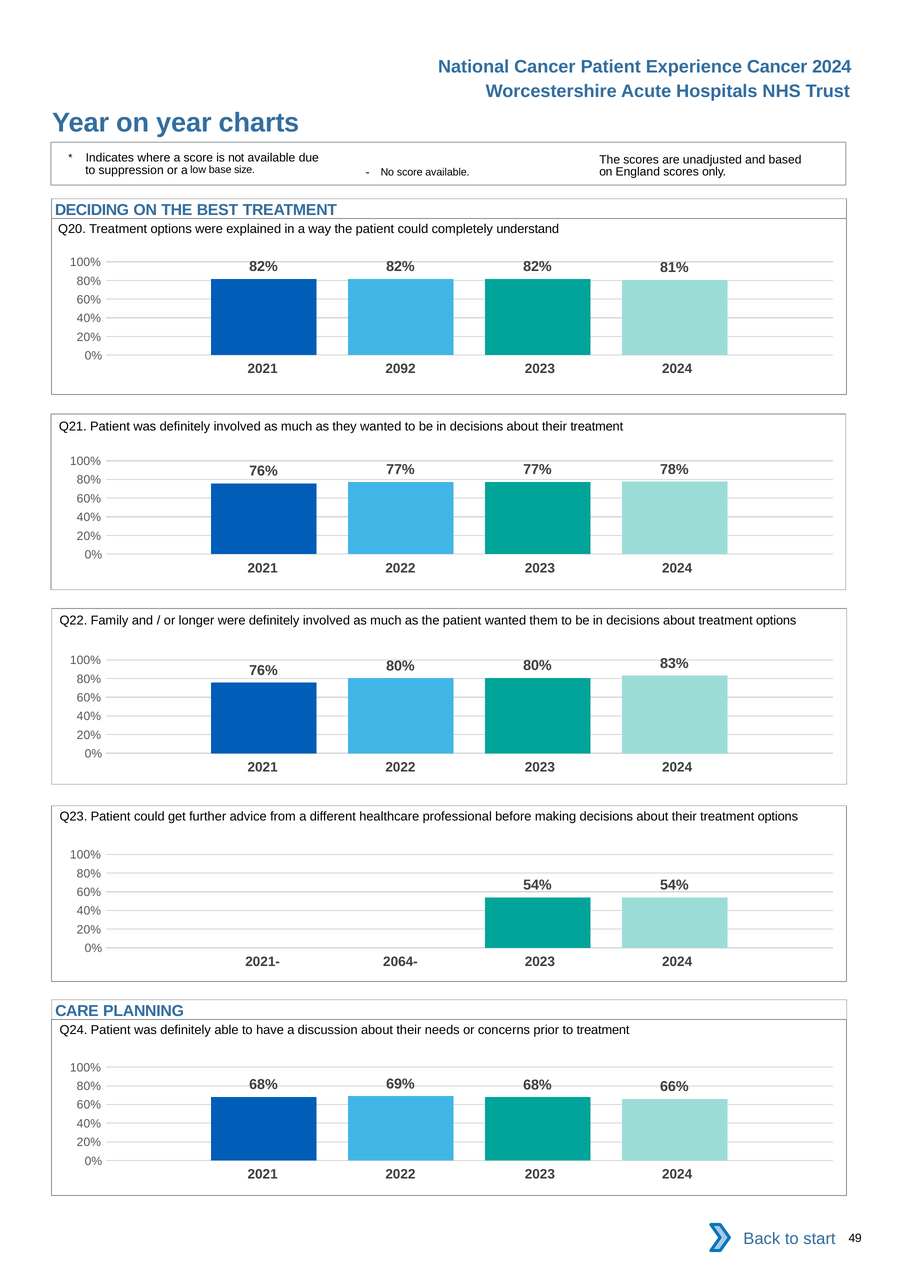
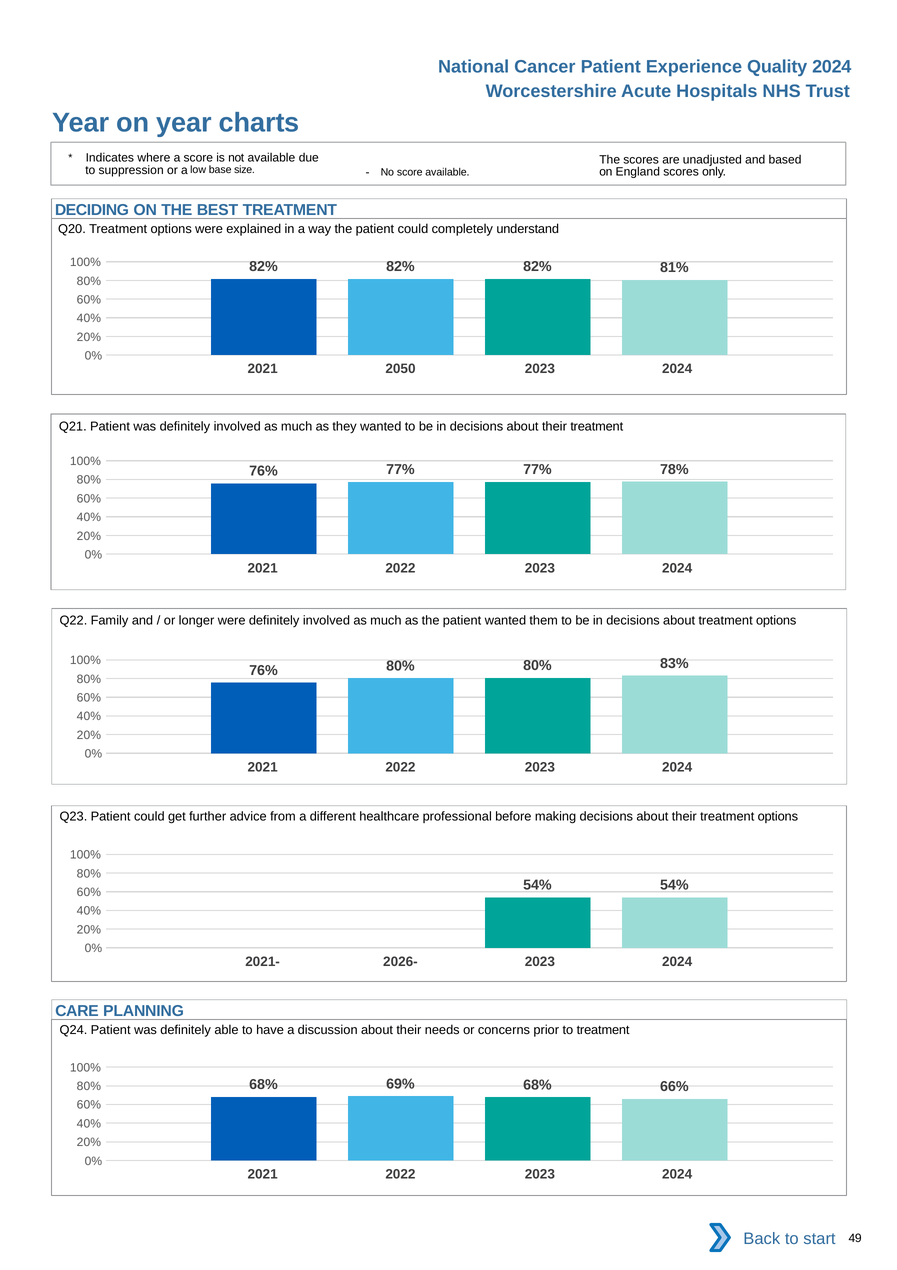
Experience Cancer: Cancer -> Quality
2092: 2092 -> 2050
2064-: 2064- -> 2026-
